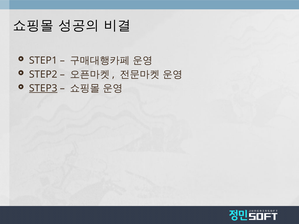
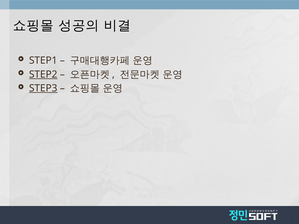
STEP2 underline: none -> present
